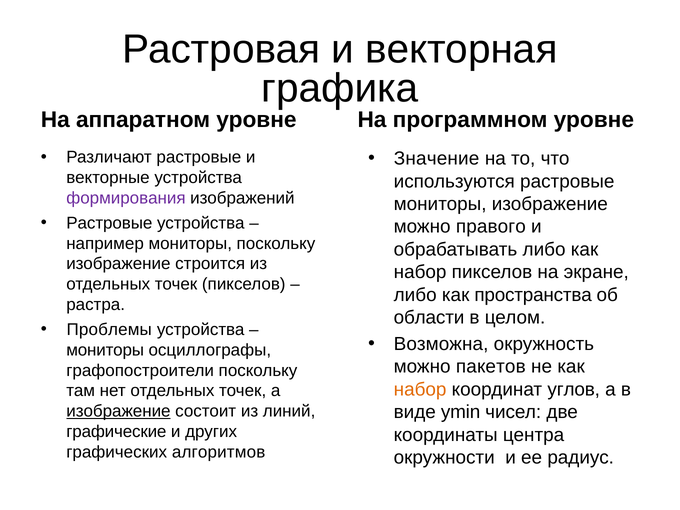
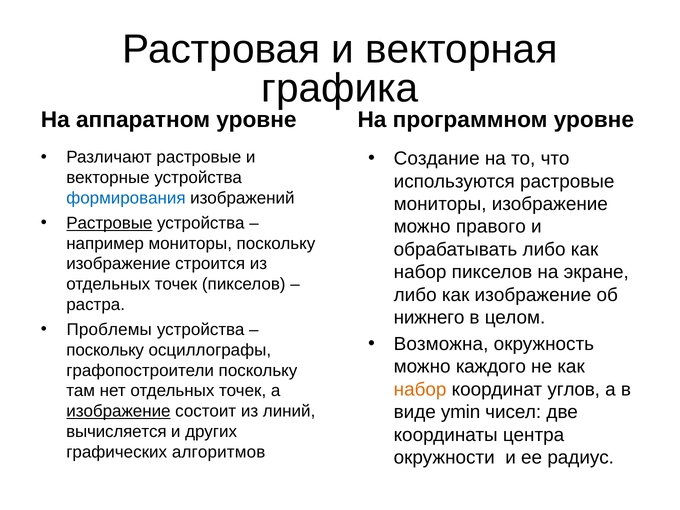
Значение: Значение -> Создание
формирования colour: purple -> blue
Растровые at (109, 223) underline: none -> present
как пространства: пространства -> изображение
области: области -> нижнего
мониторы at (105, 350): мониторы -> поскольку
пакетов: пакетов -> каждого
графические: графические -> вычисляется
